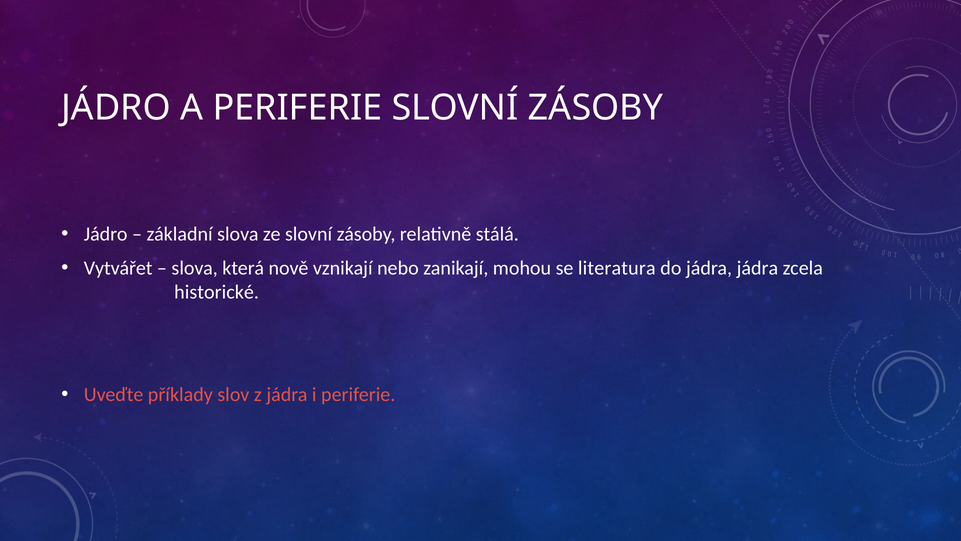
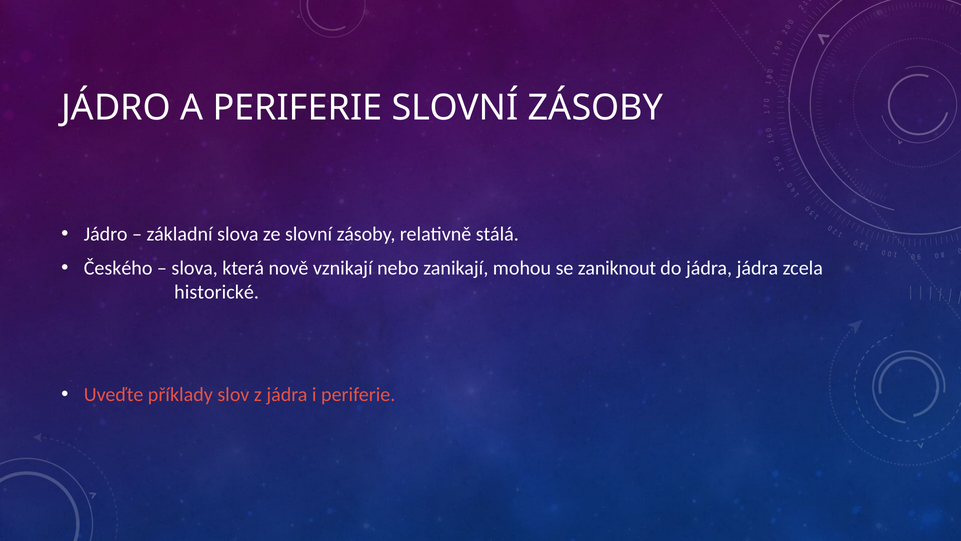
Vytvářet: Vytvářet -> Českého
literatura: literatura -> zaniknout
